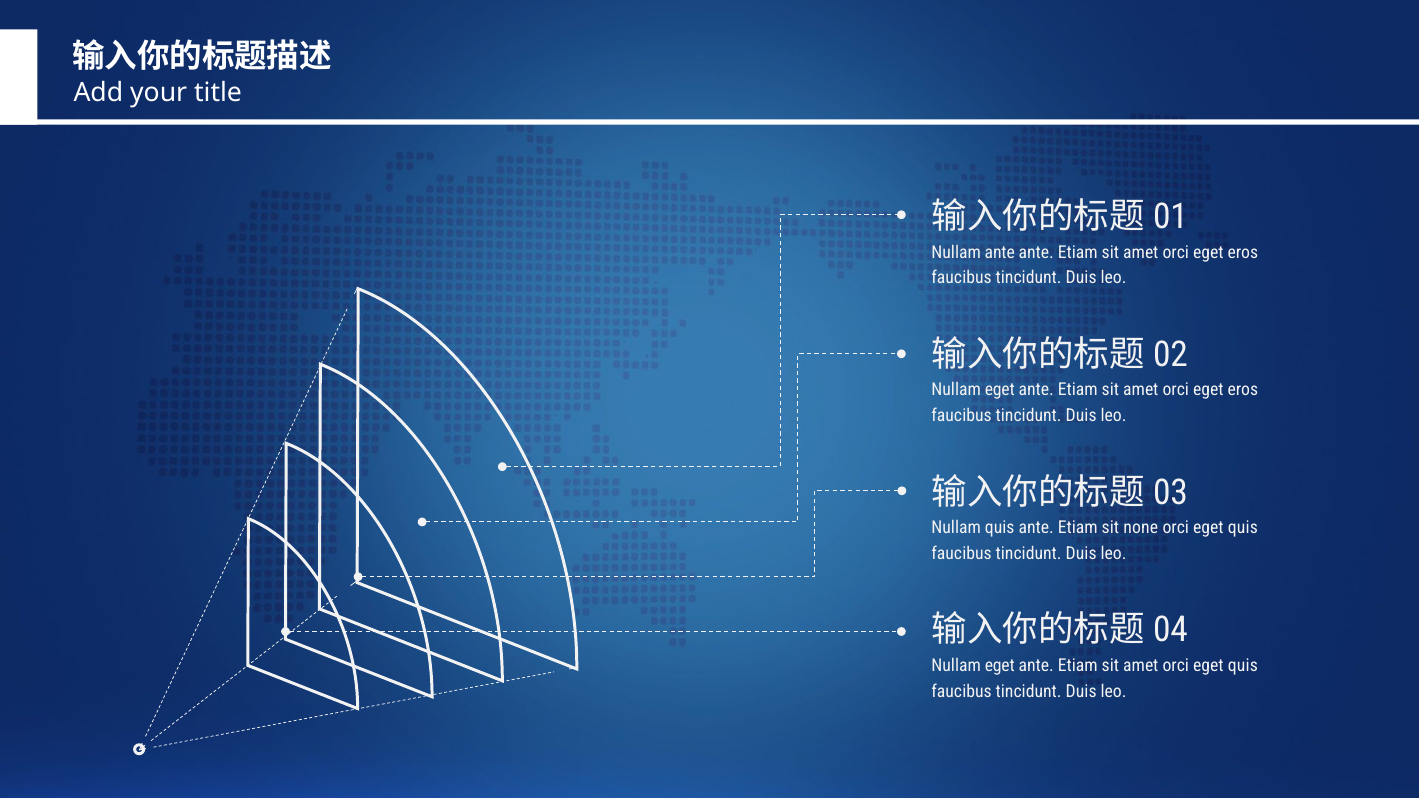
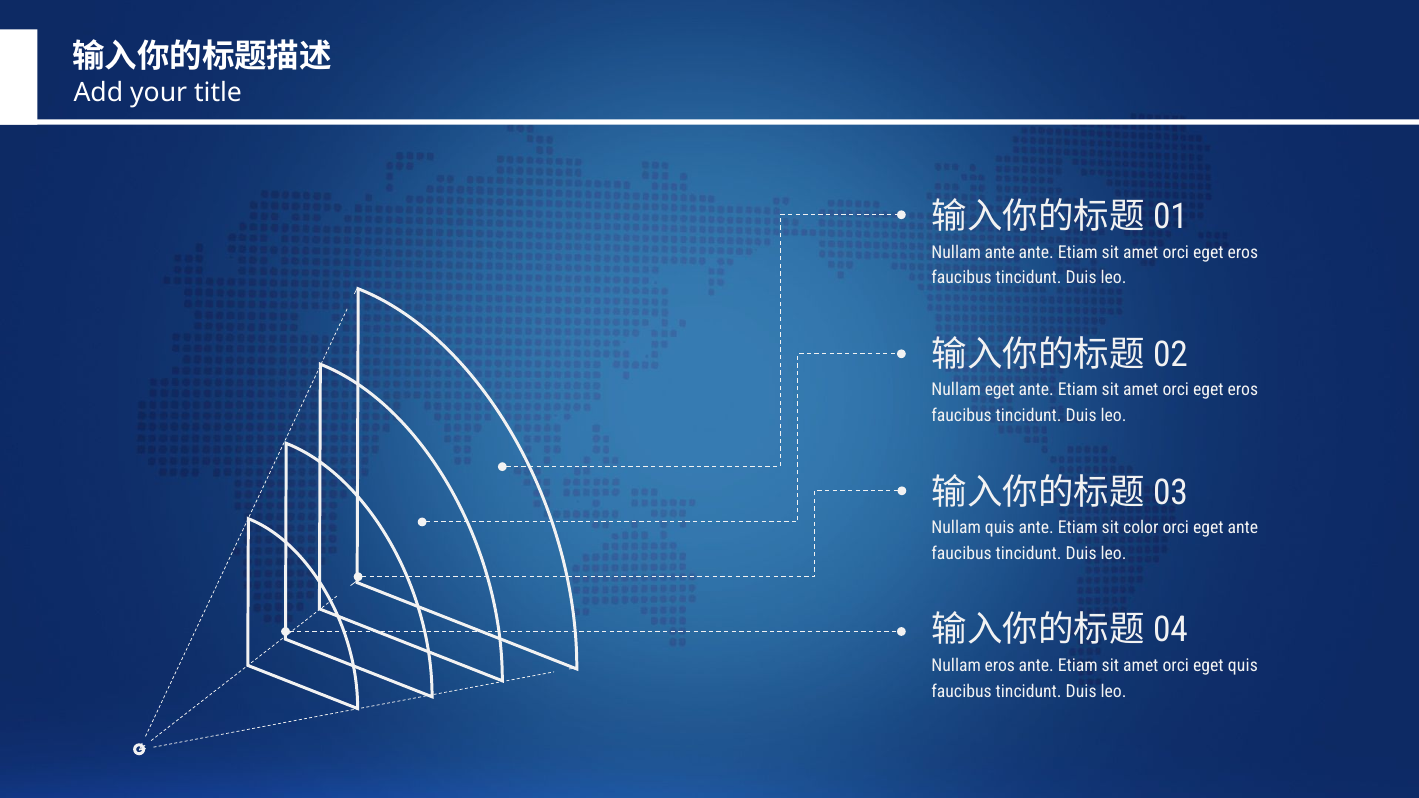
none: none -> color
quis at (1243, 528): quis -> ante
eget at (1000, 666): eget -> eros
